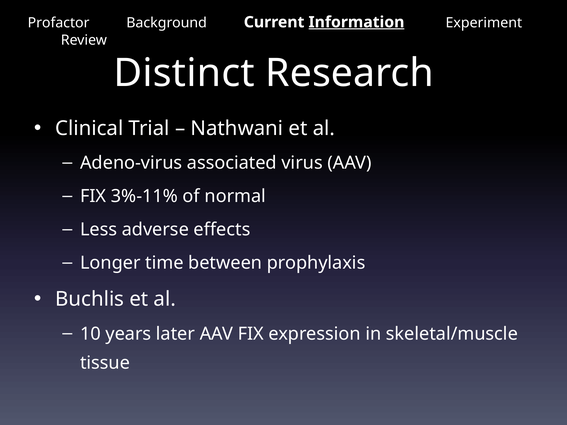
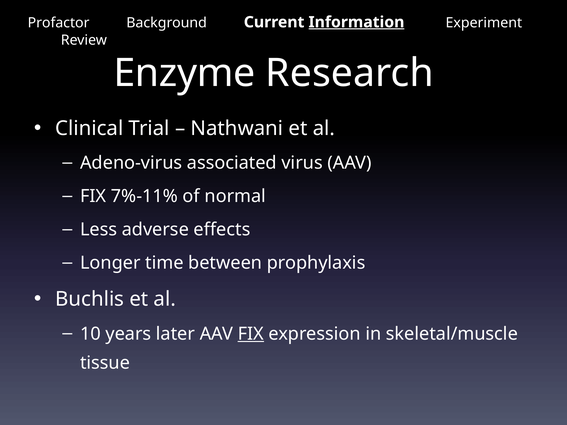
Distinct: Distinct -> Enzyme
3%-11%: 3%-11% -> 7%-11%
FIX at (251, 334) underline: none -> present
